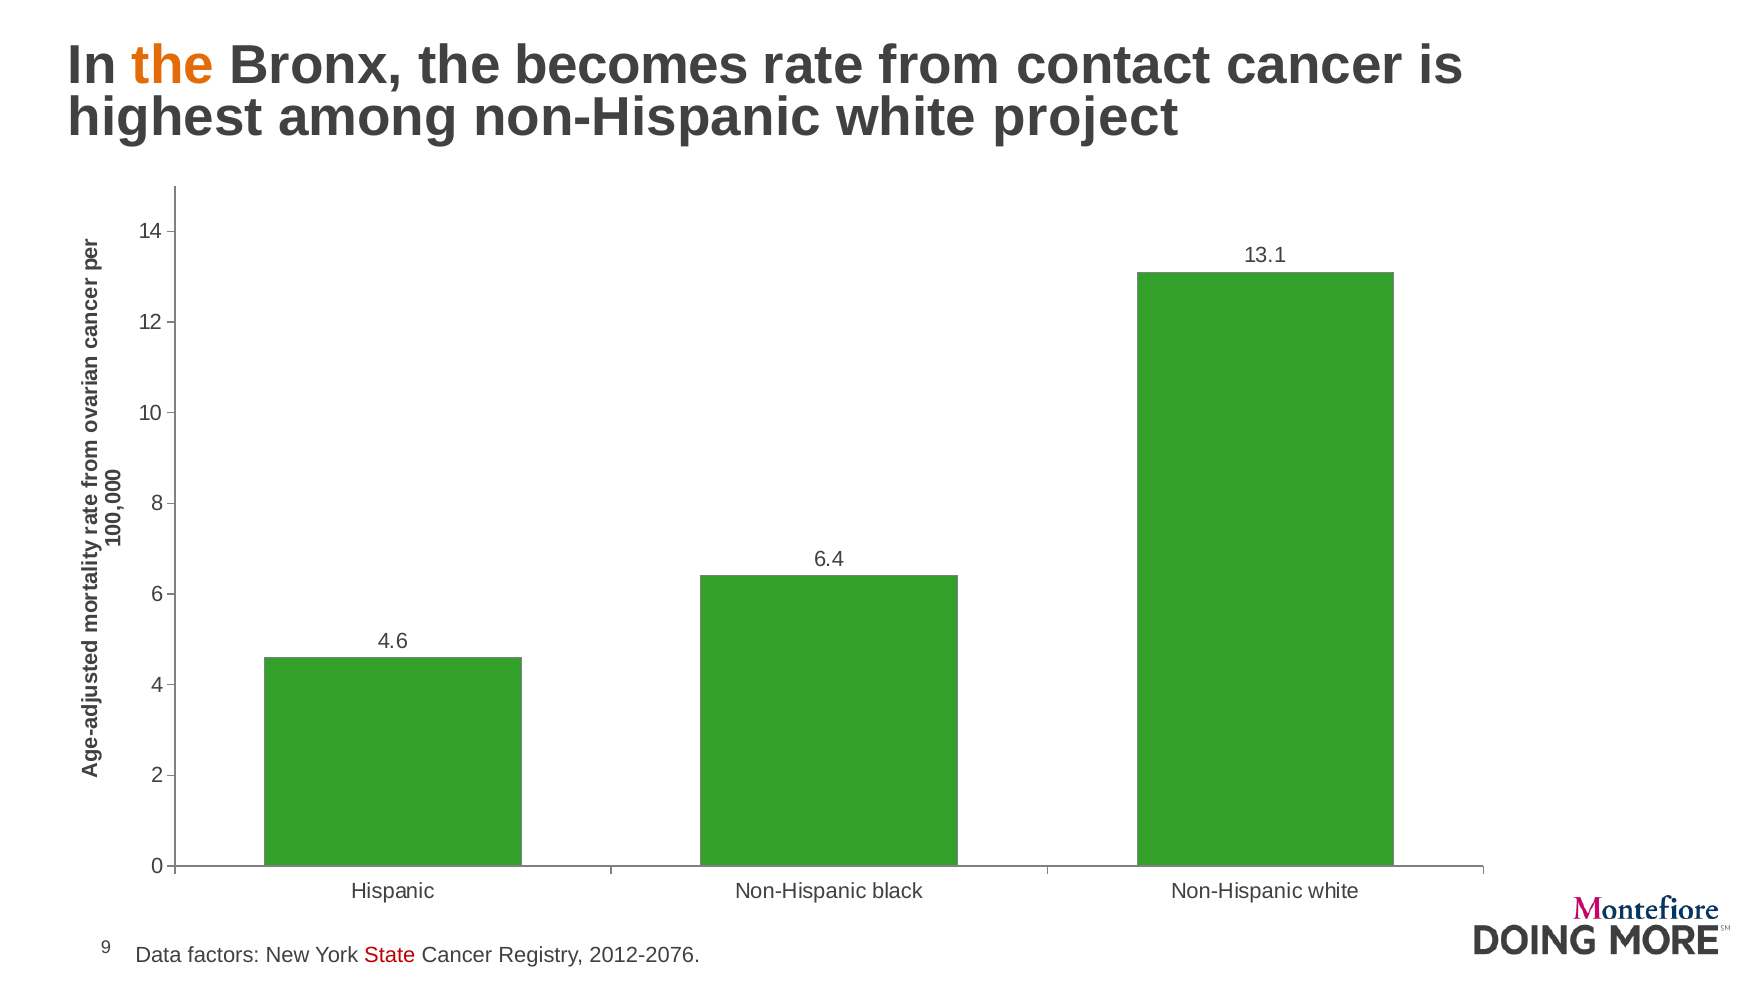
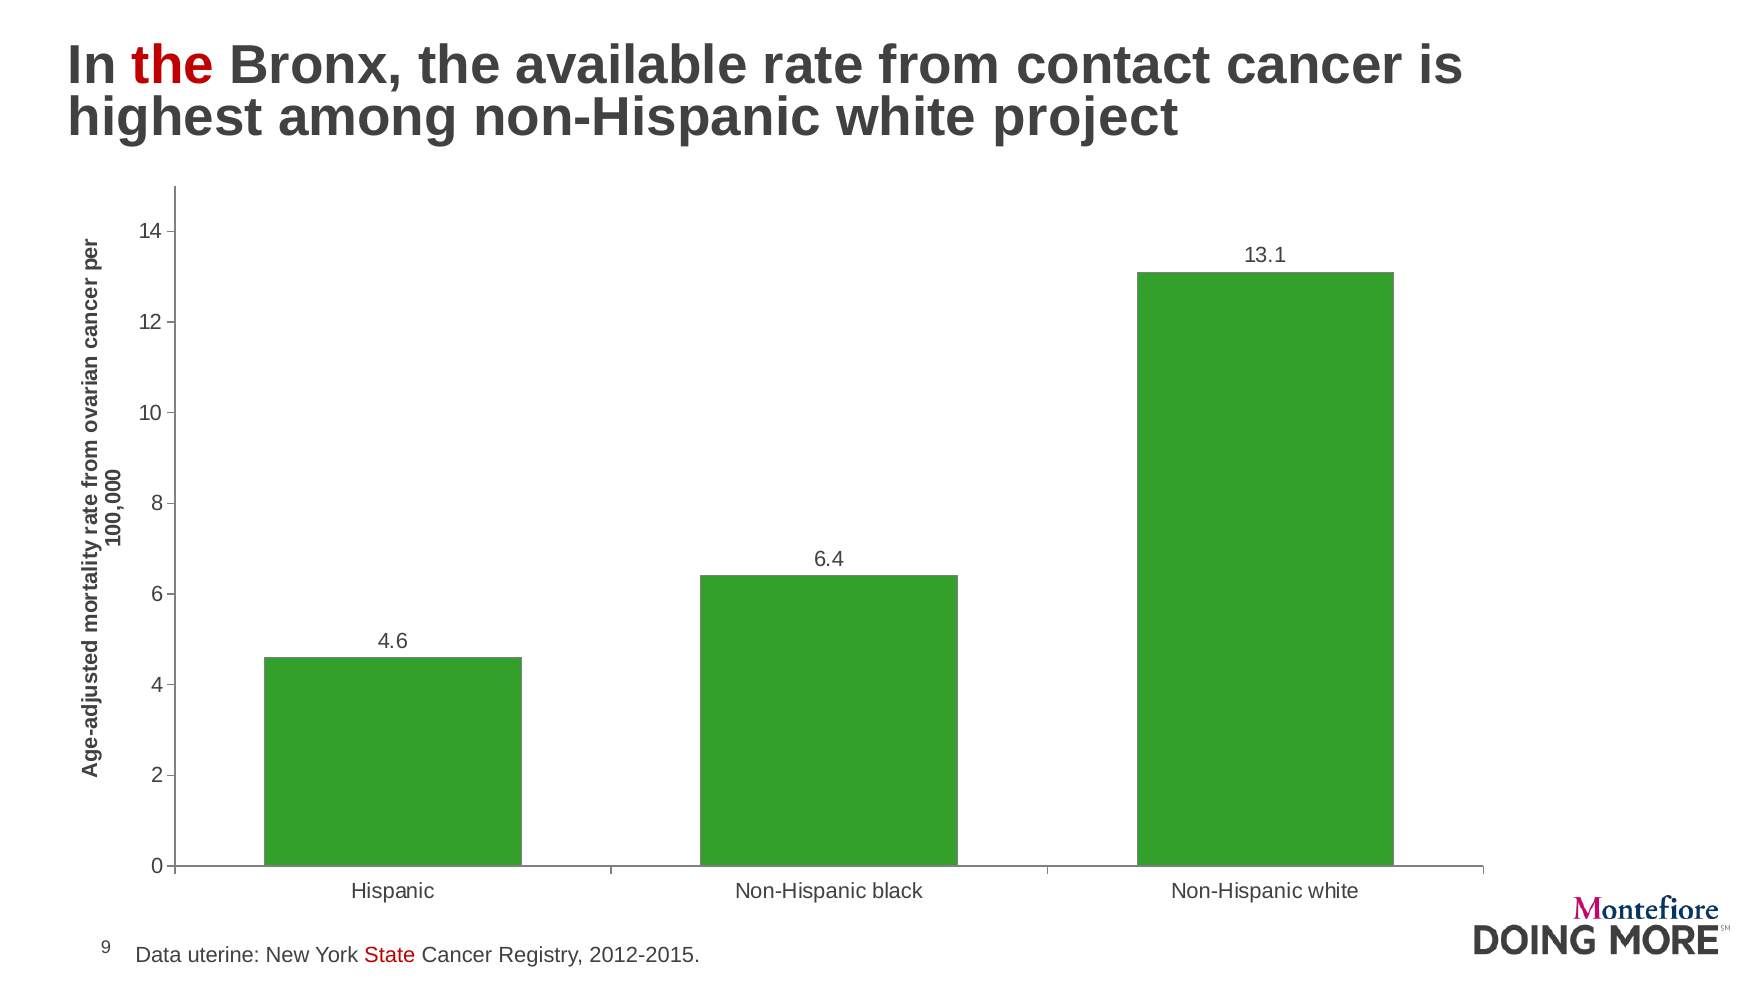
the at (173, 65) colour: orange -> red
becomes: becomes -> available
factors: factors -> uterine
2012-2076: 2012-2076 -> 2012-2015
